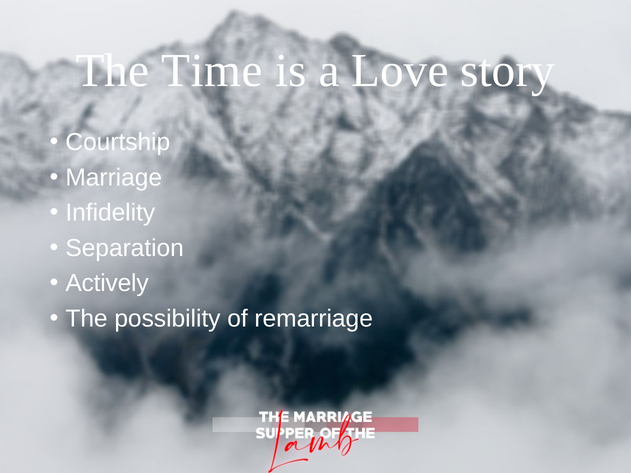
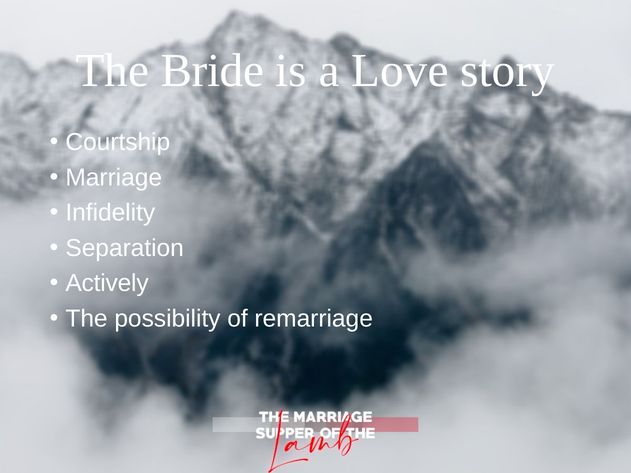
Time: Time -> Bride
